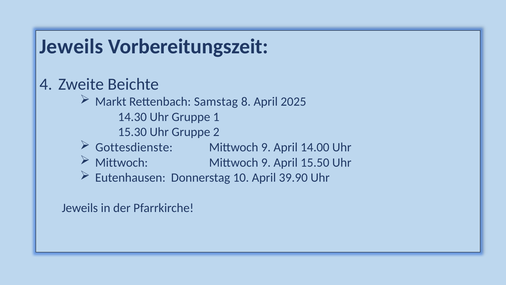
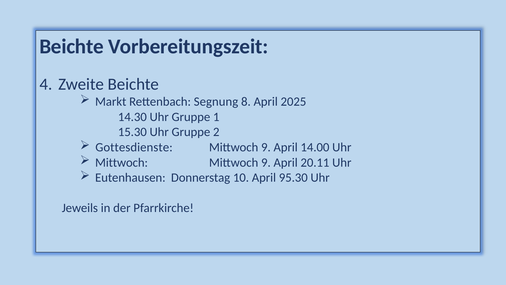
Jeweils at (71, 47): Jeweils -> Beichte
Samstag: Samstag -> Segnung
15.50: 15.50 -> 20.11
39.90: 39.90 -> 95.30
